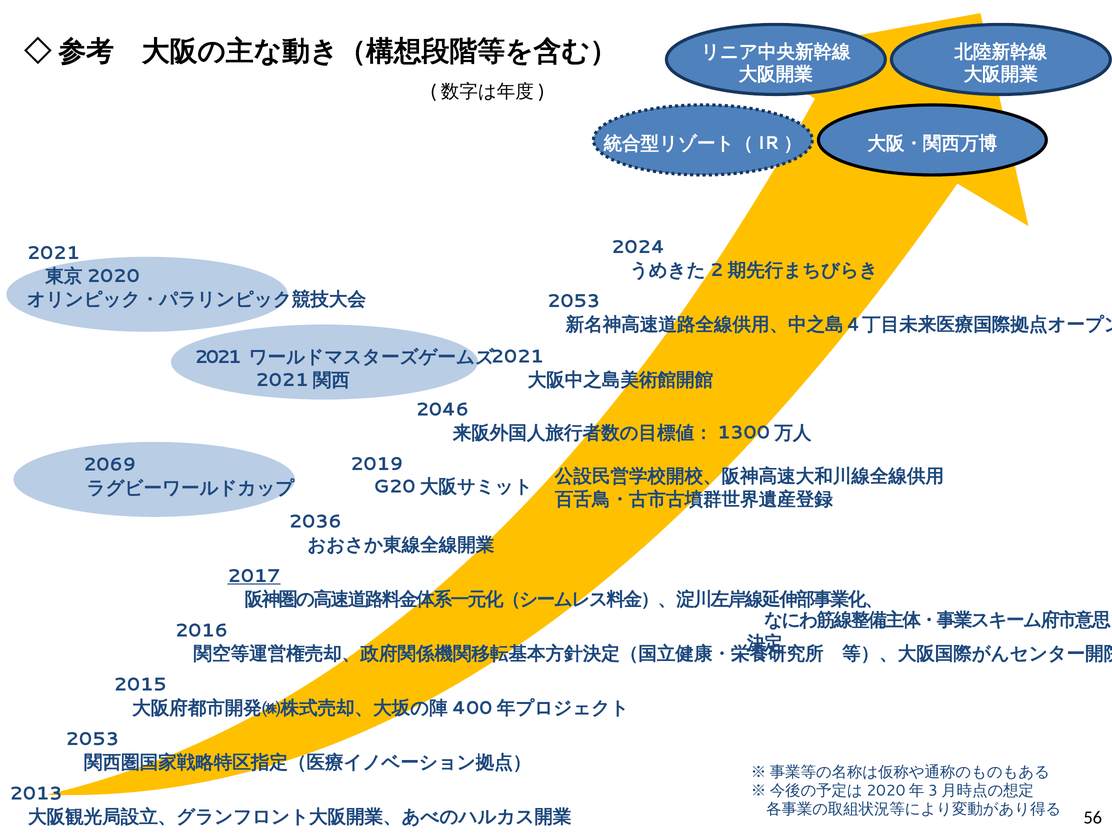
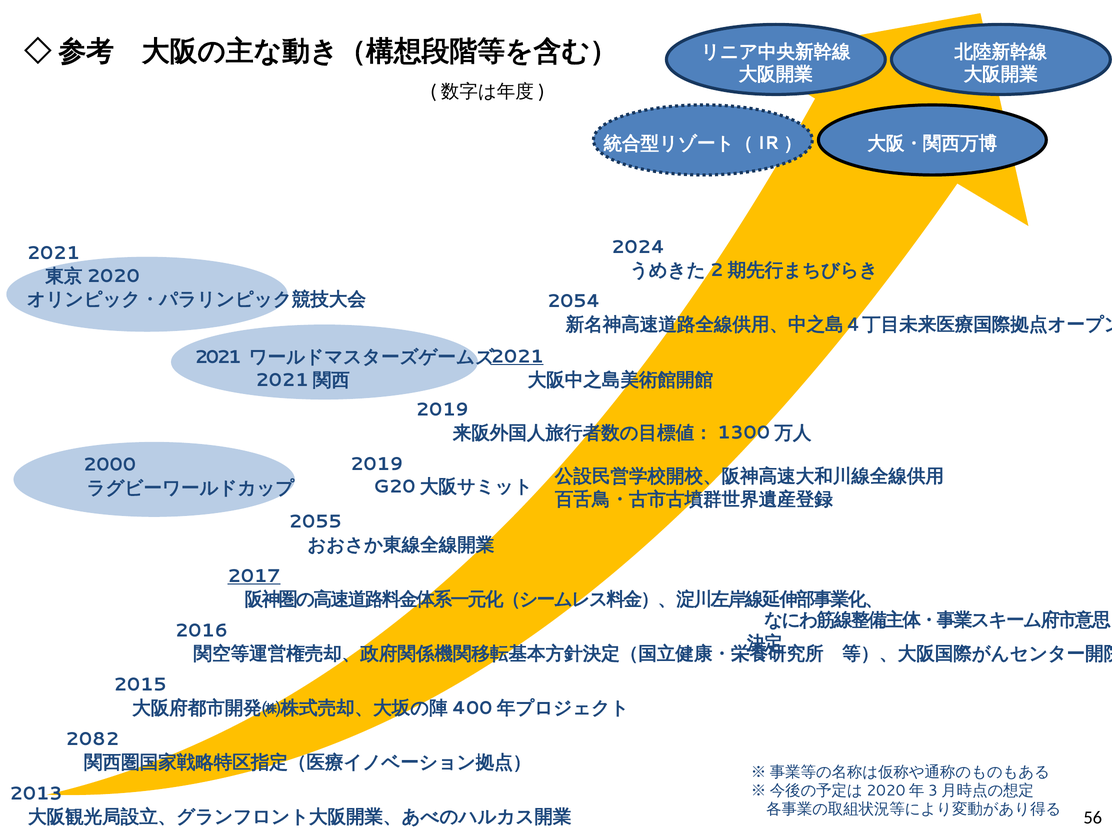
2053 at (574, 301): 2053 -> 2054
2021 at (517, 357) underline: none -> present
2046 at (442, 410): 2046 -> 2019
2069: 2069 -> 2000
2036: 2036 -> 2055
2053 at (92, 739): 2053 -> 2082
